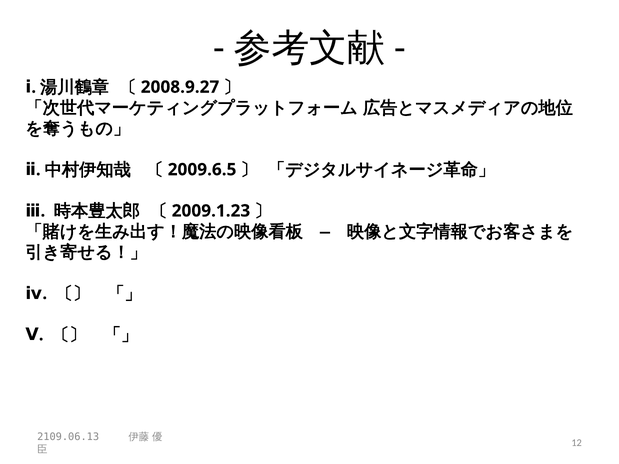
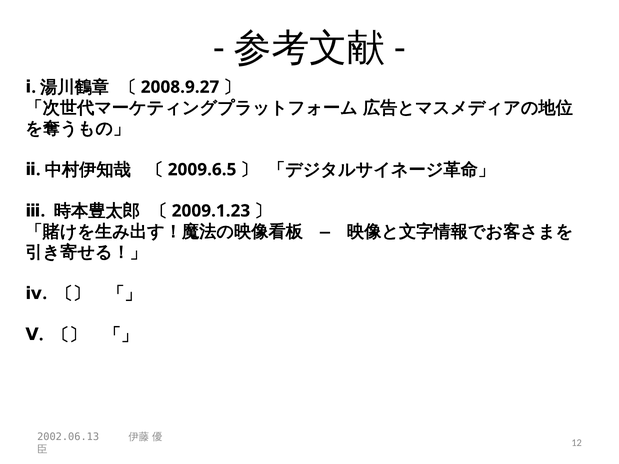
2109.06.13: 2109.06.13 -> 2002.06.13
